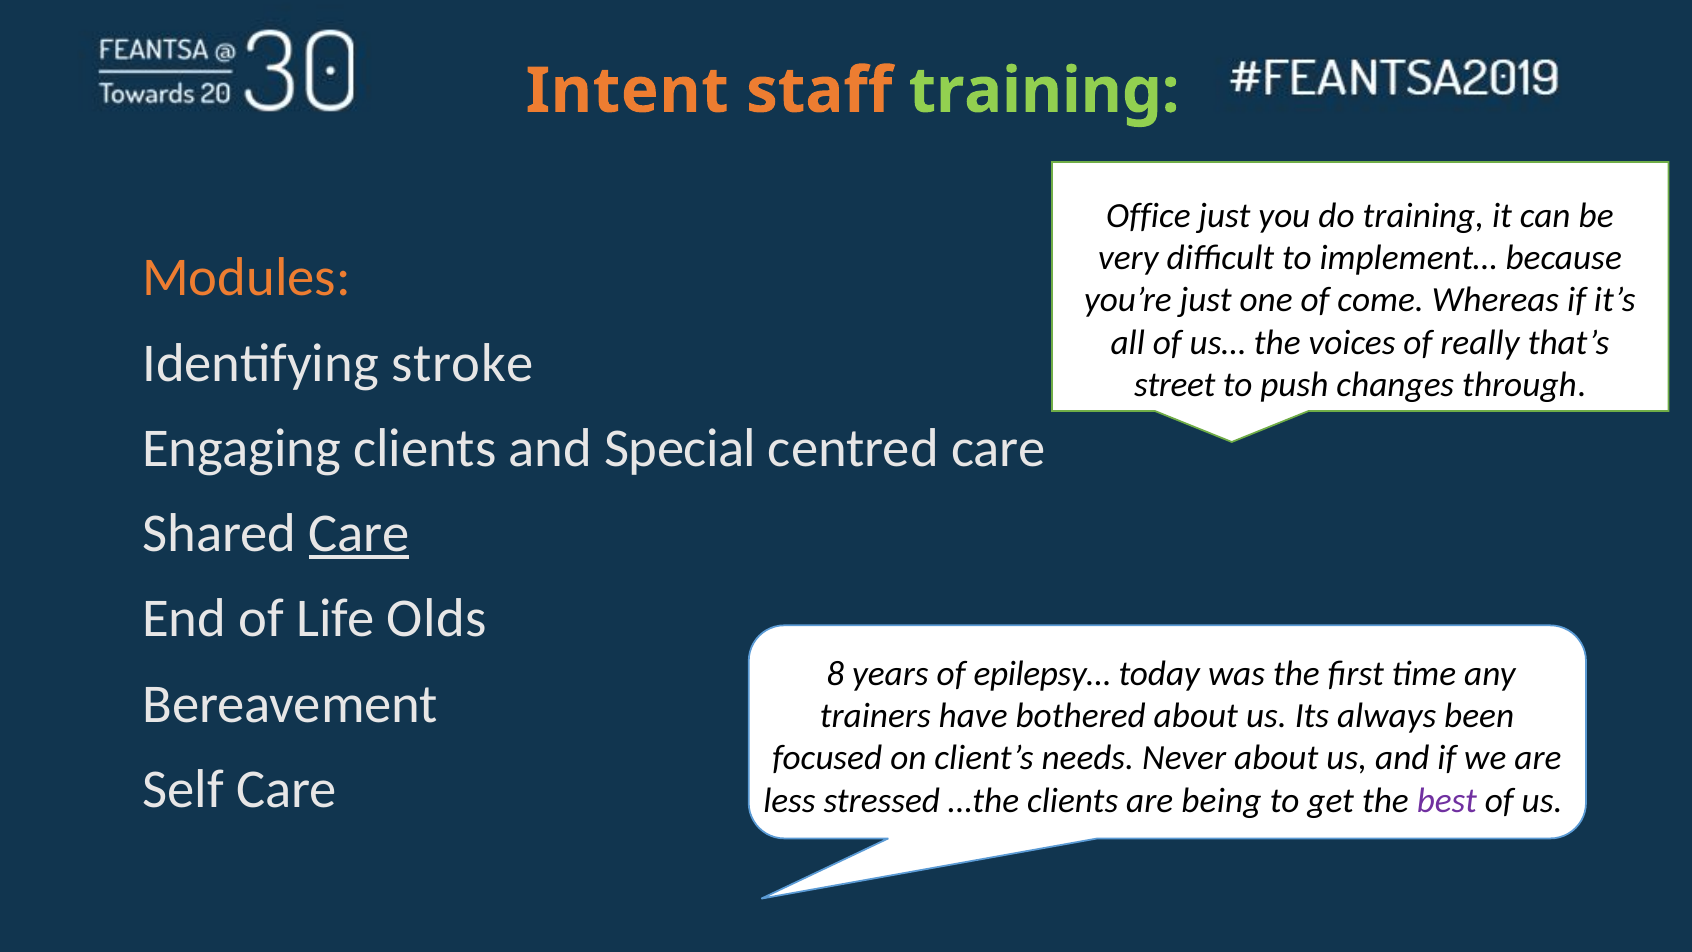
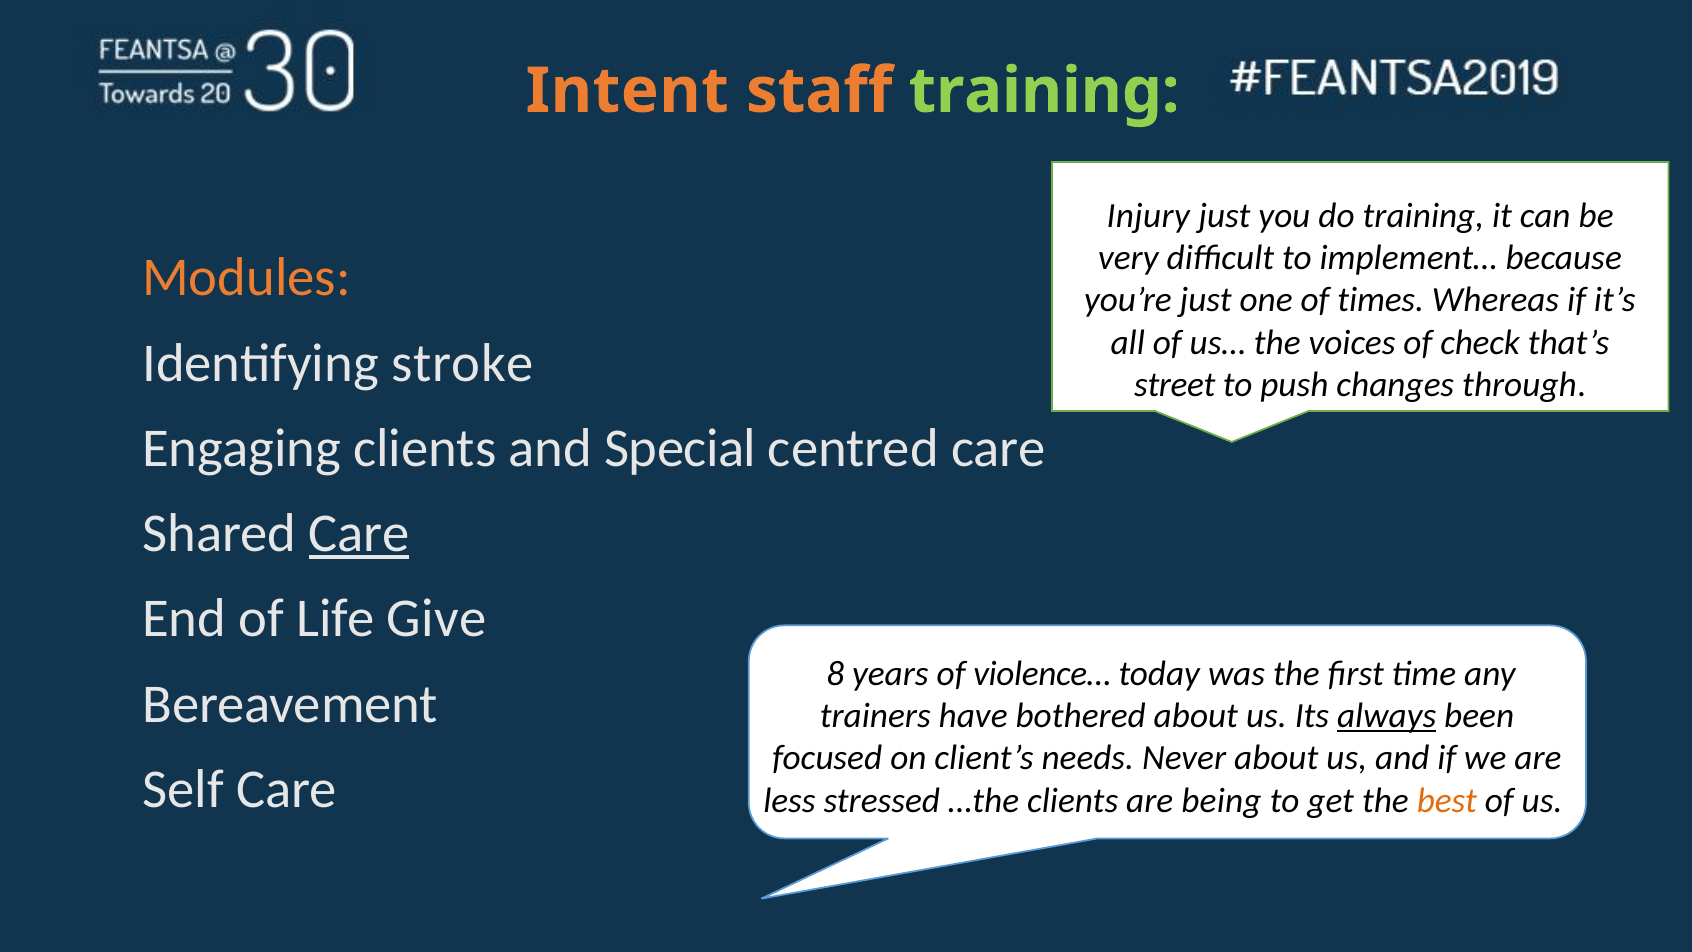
Office: Office -> Injury
come: come -> times
really: really -> check
Olds: Olds -> Give
epilepsy…: epilepsy… -> violence…
always underline: none -> present
best colour: purple -> orange
